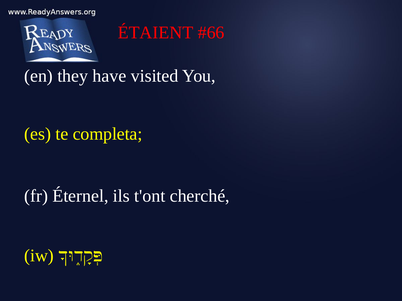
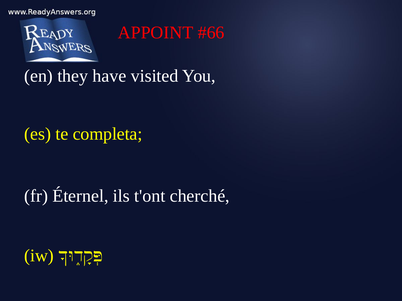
ÉTAIENT: ÉTAIENT -> APPOINT
